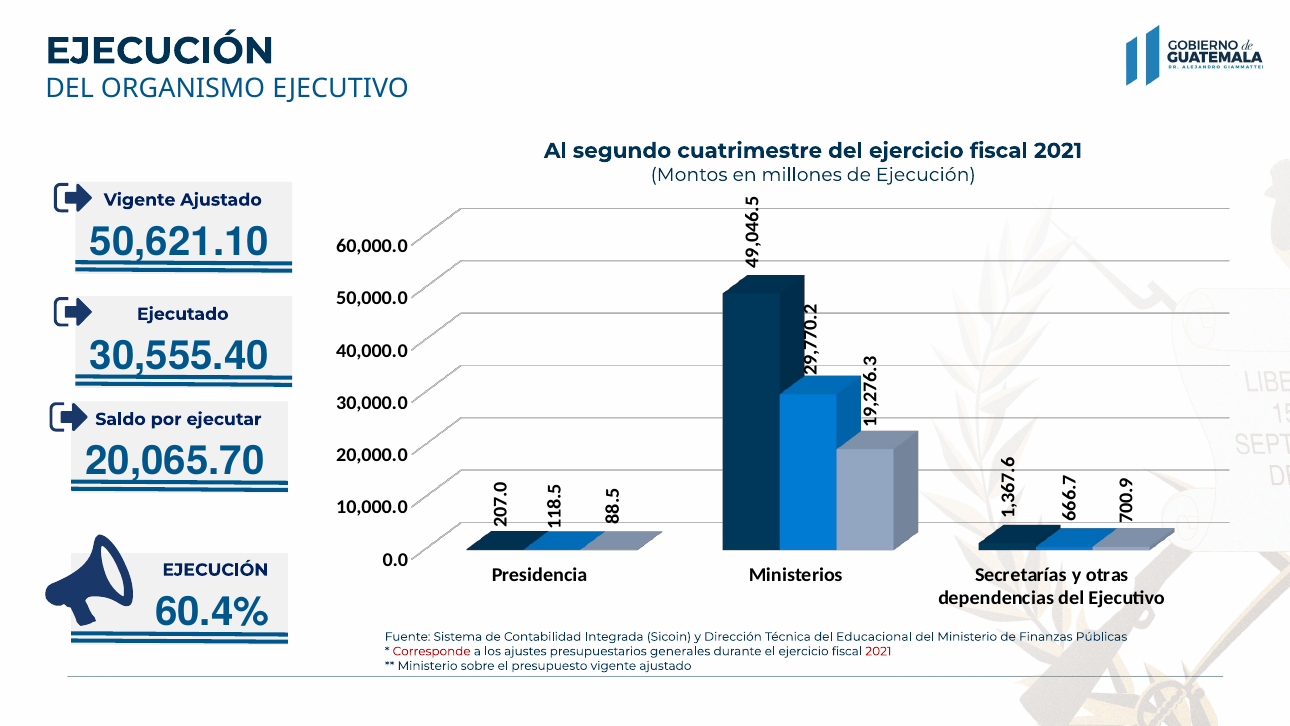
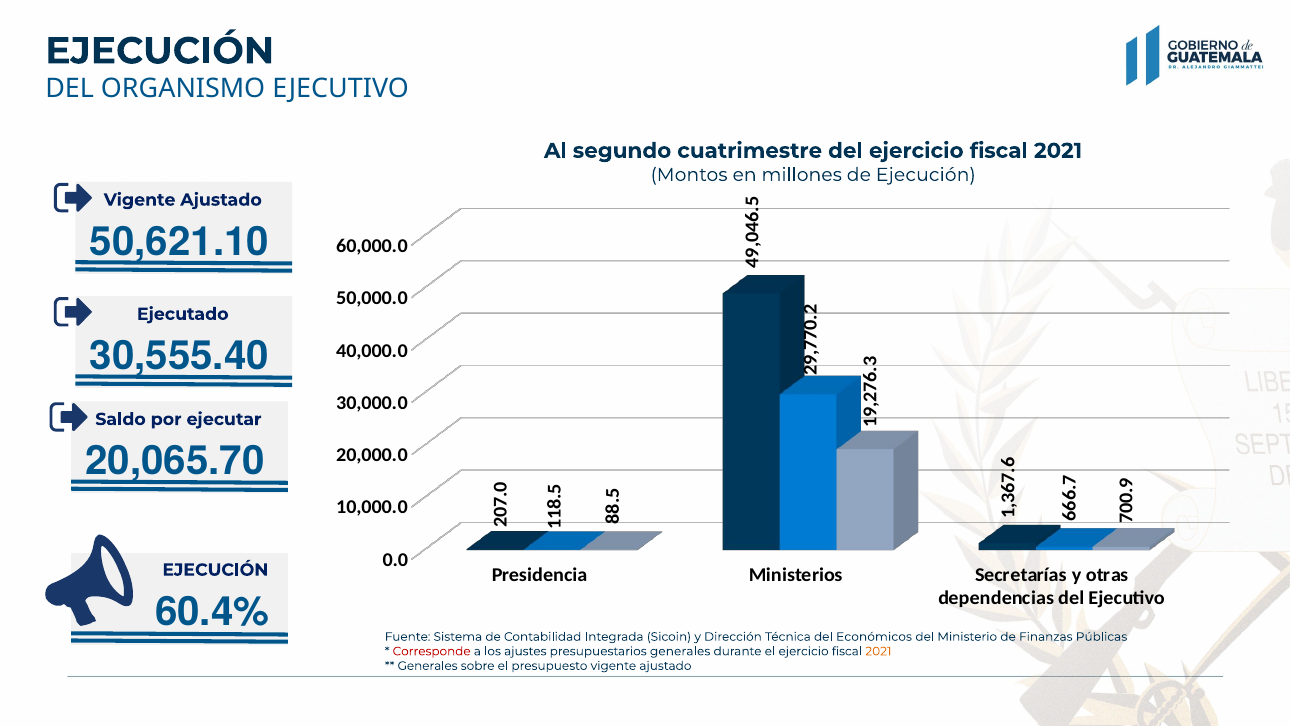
Educacional: Educacional -> Económicos
2021 at (878, 651) colour: red -> orange
Ministerio at (428, 666): Ministerio -> Generales
